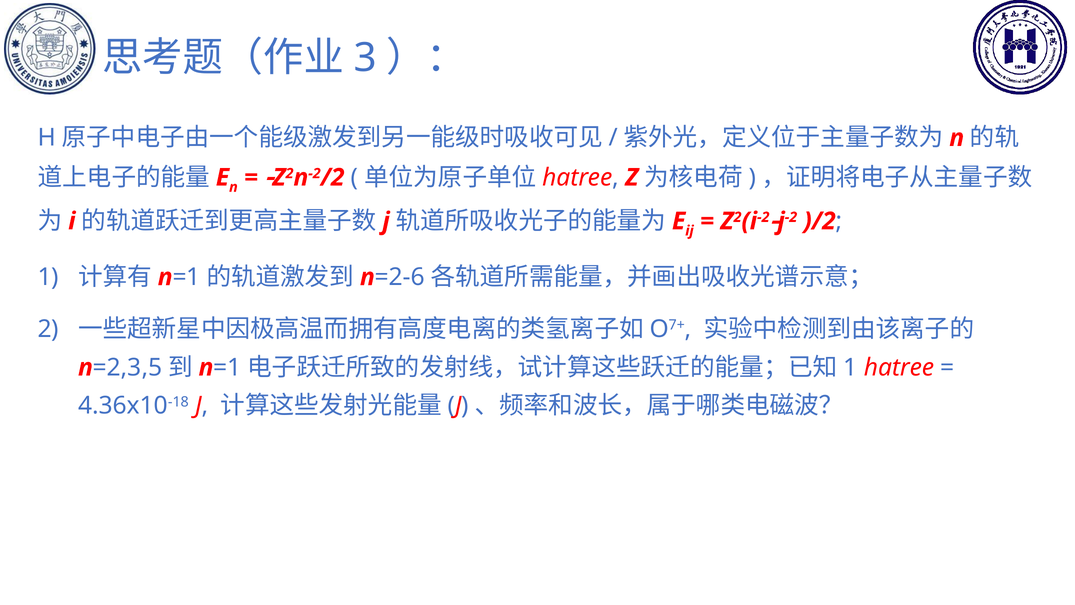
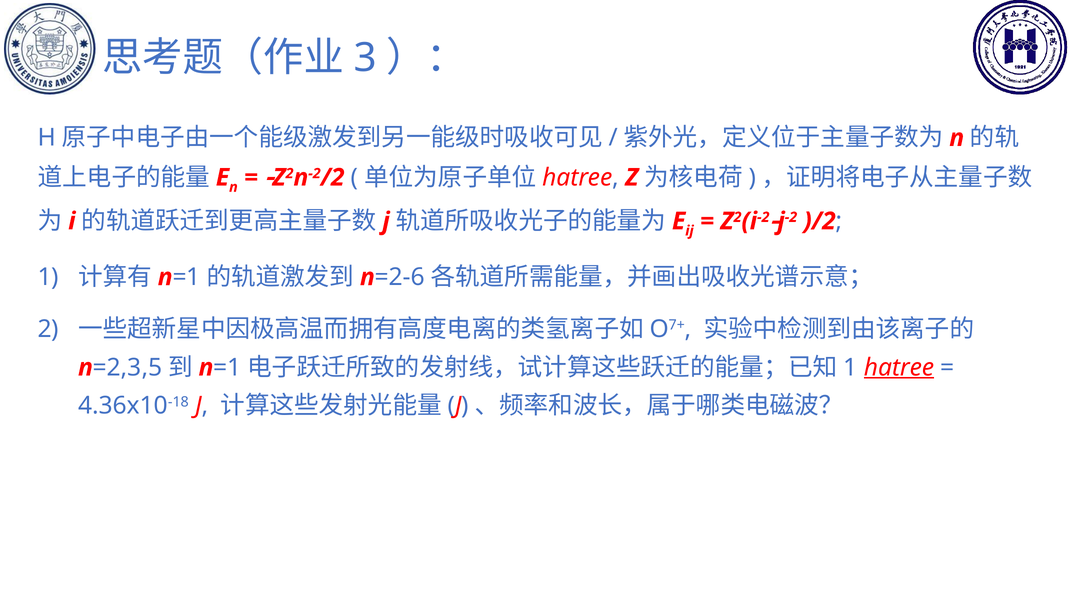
hatree at (899, 367) underline: none -> present
